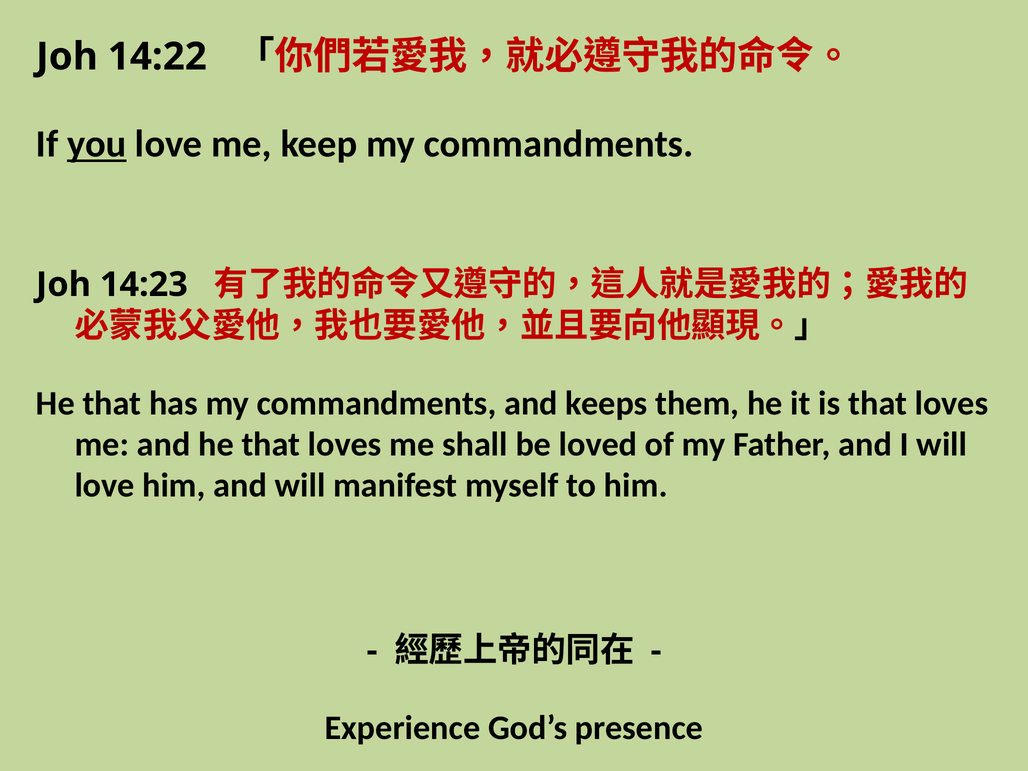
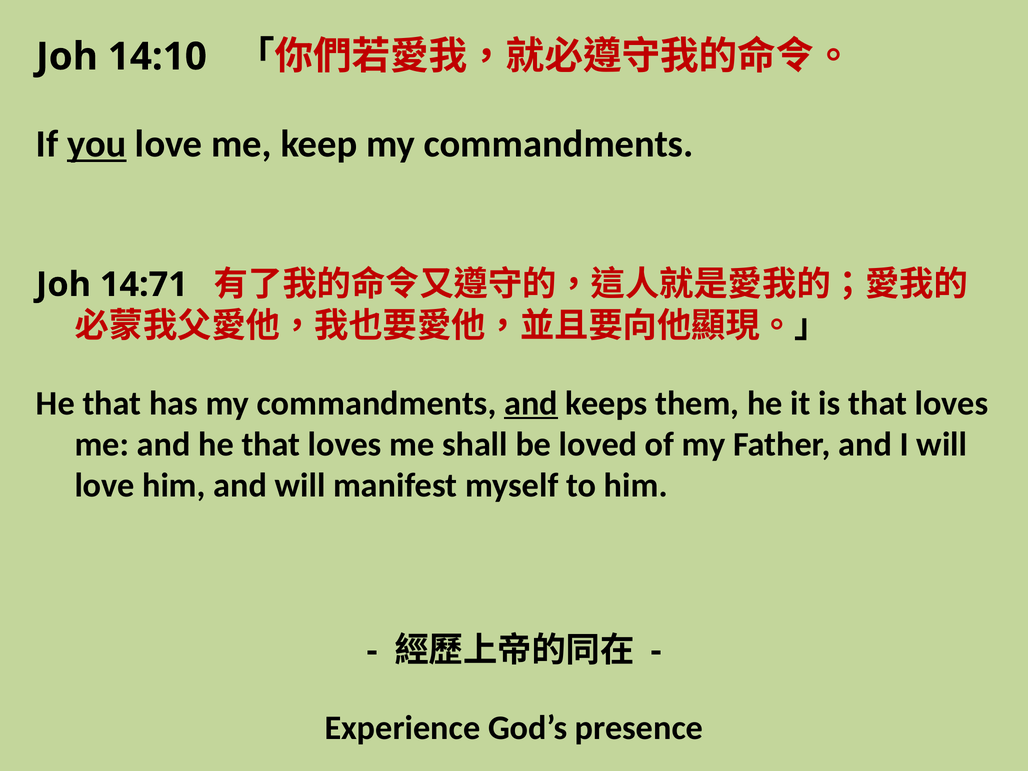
14:22: 14:22 -> 14:10
14:23: 14:23 -> 14:71
and at (531, 403) underline: none -> present
